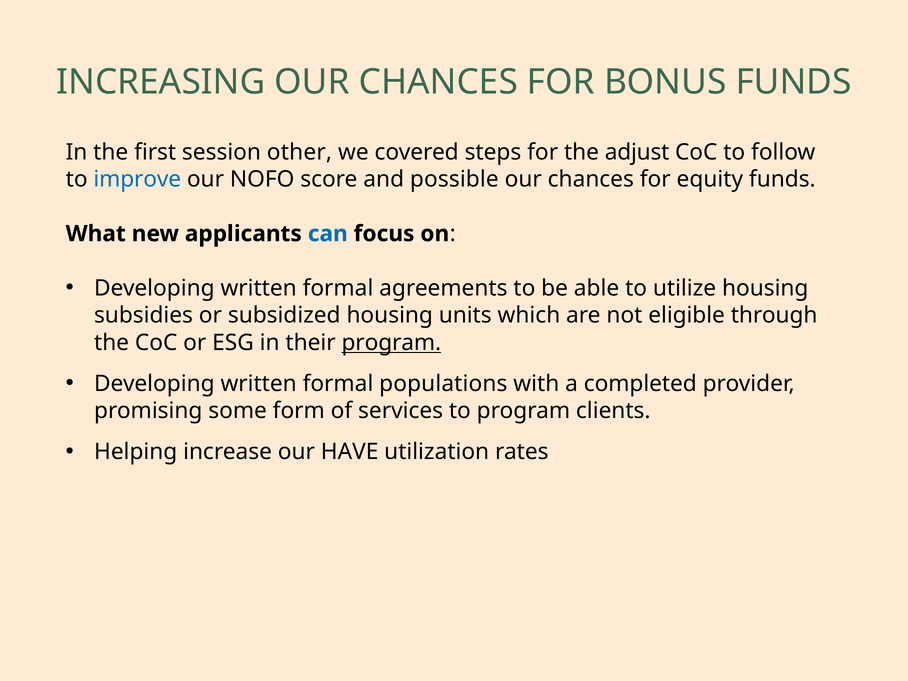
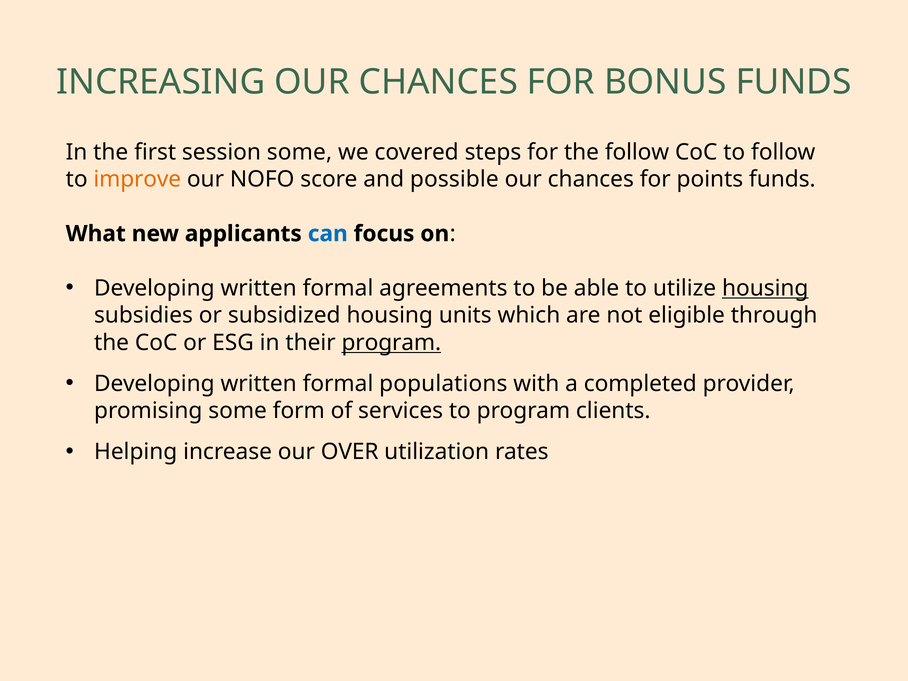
session other: other -> some
the adjust: adjust -> follow
improve colour: blue -> orange
equity: equity -> points
housing at (765, 288) underline: none -> present
HAVE: HAVE -> OVER
